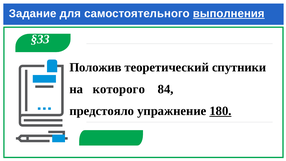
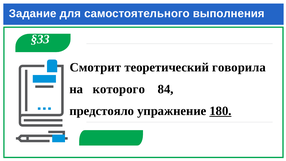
выполнения underline: present -> none
Положив: Положив -> Смотрит
спутники: спутники -> говорила
